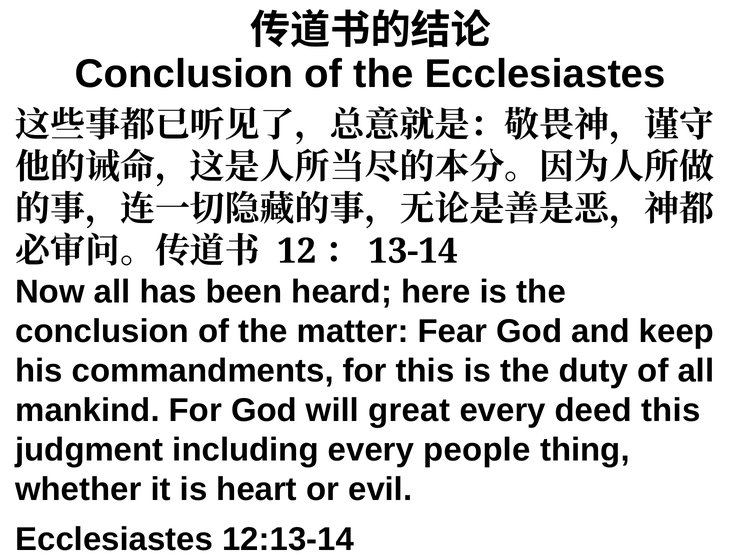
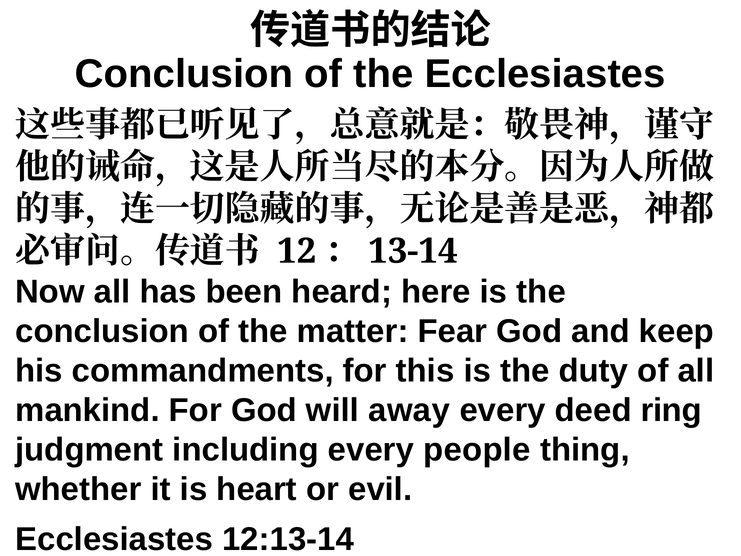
great: great -> away
deed this: this -> ring
